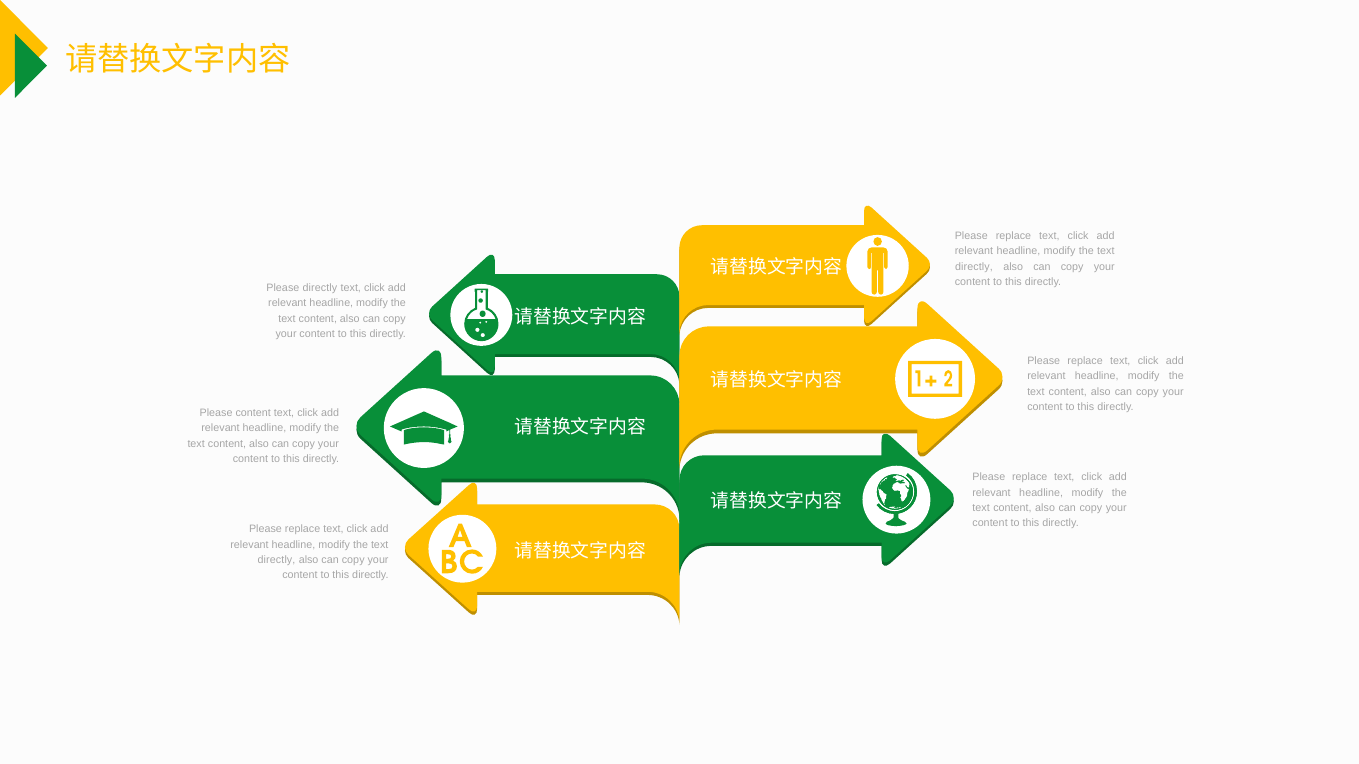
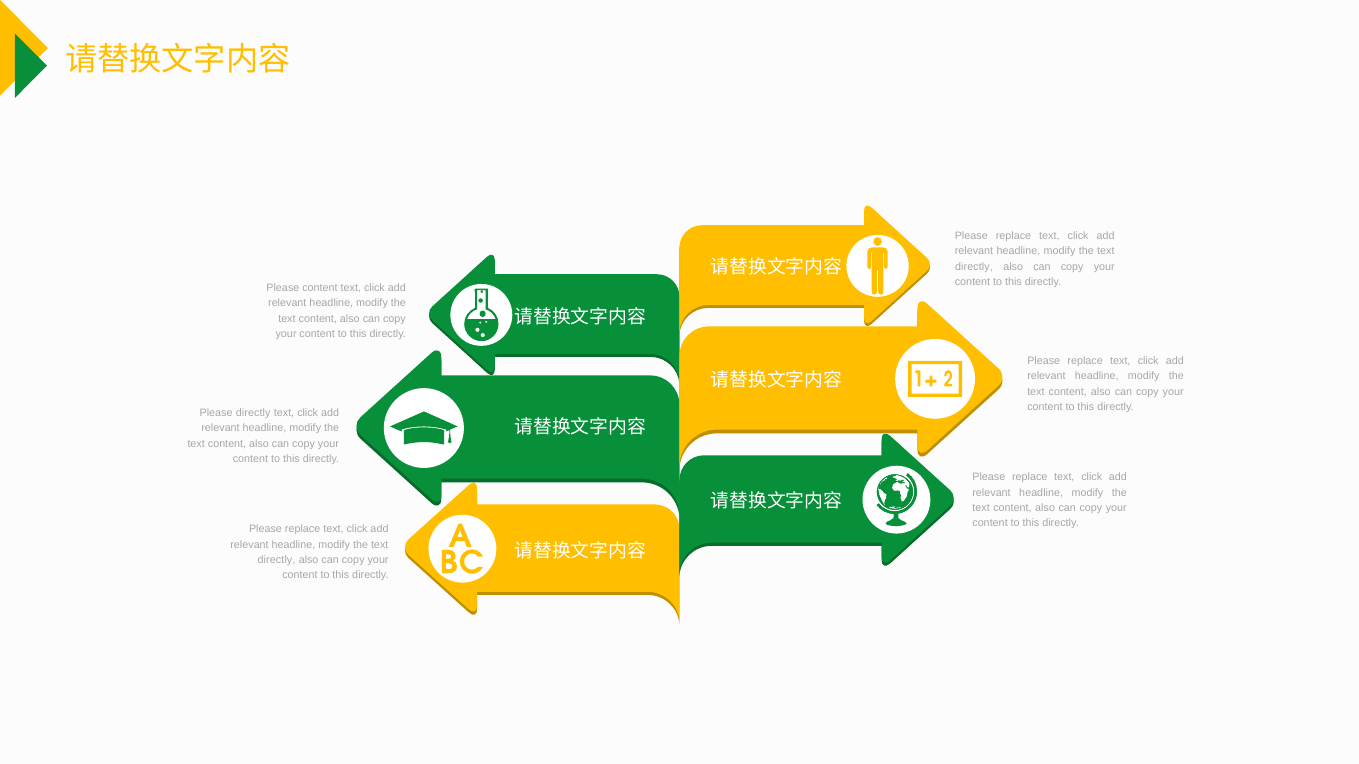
Please directly: directly -> content
Please content: content -> directly
